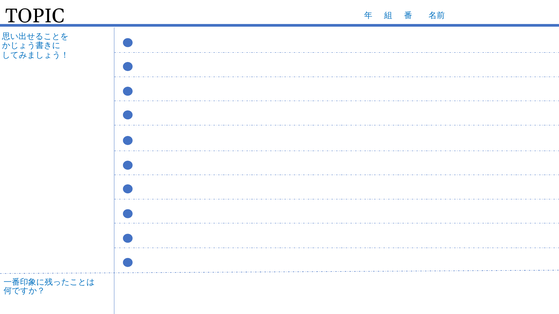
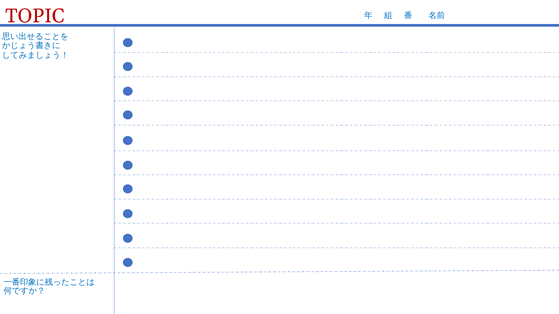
TOPIC colour: black -> red
